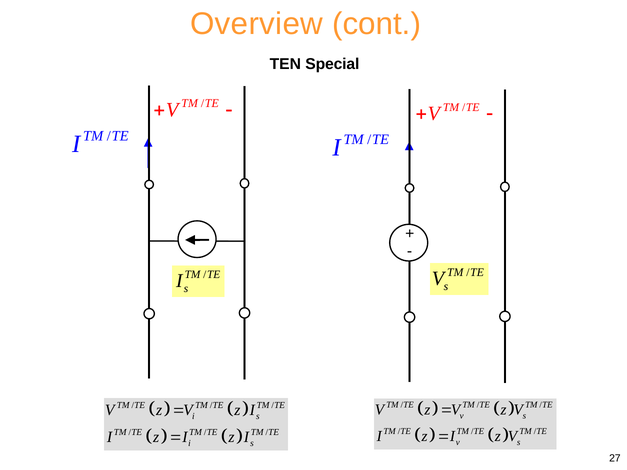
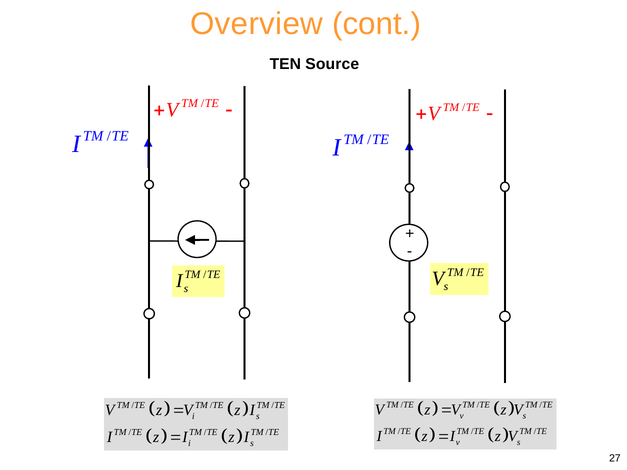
Special: Special -> Source
